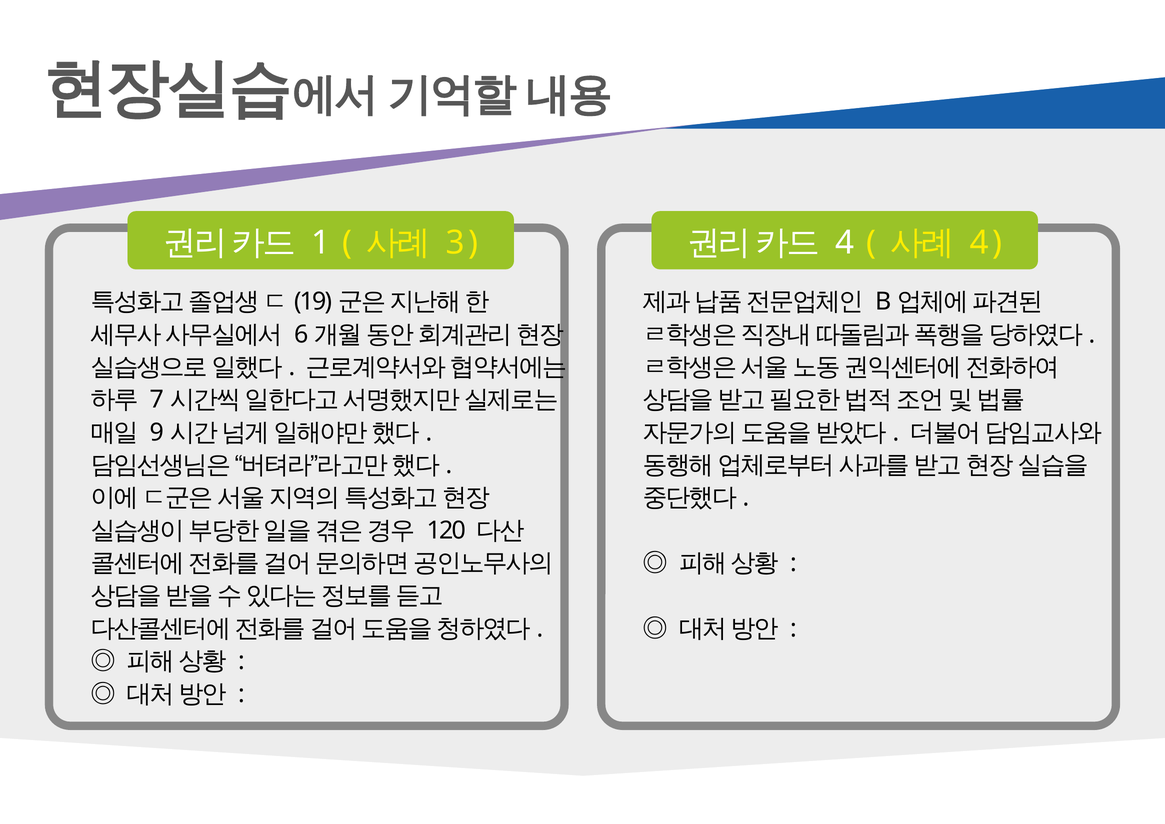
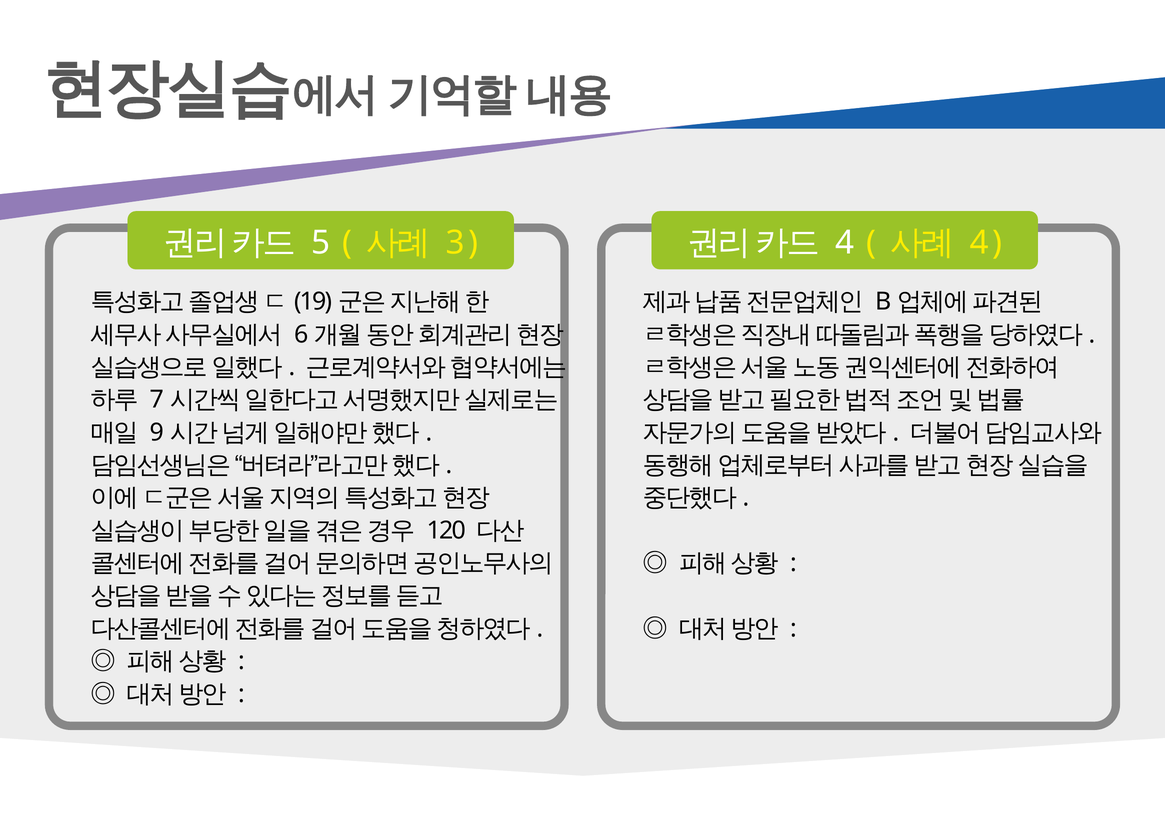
1: 1 -> 5
